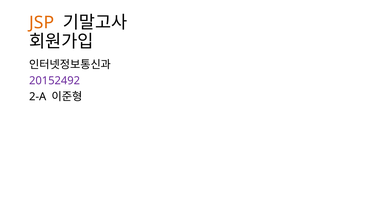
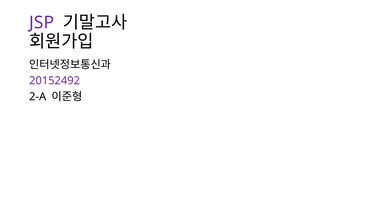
JSP colour: orange -> purple
